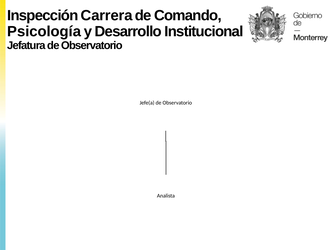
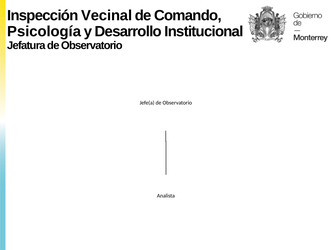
Carrera: Carrera -> Vecinal
